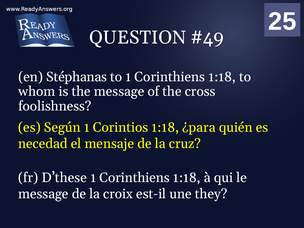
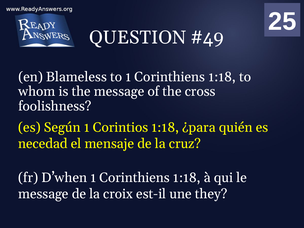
Stéphanas: Stéphanas -> Blameless
D’these: D’these -> D’when
